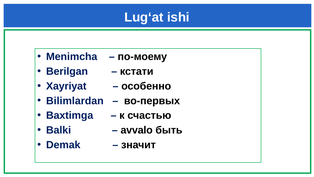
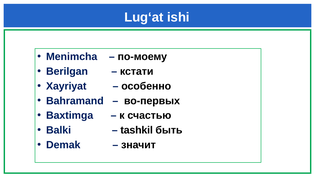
Bilimlardan: Bilimlardan -> Bahramand
avvalo: avvalo -> tashkil
